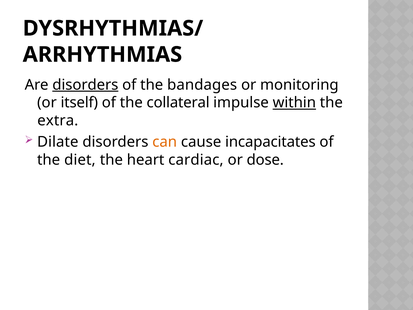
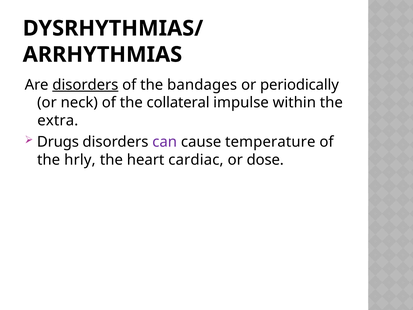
monitoring: monitoring -> periodically
itself: itself -> neck
within underline: present -> none
Dilate: Dilate -> Drugs
can colour: orange -> purple
incapacitates: incapacitates -> temperature
diet: diet -> hrly
